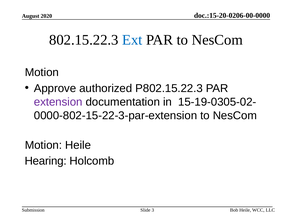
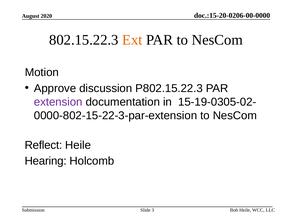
Ext colour: blue -> orange
authorized: authorized -> discussion
Motion at (43, 145): Motion -> Reflect
